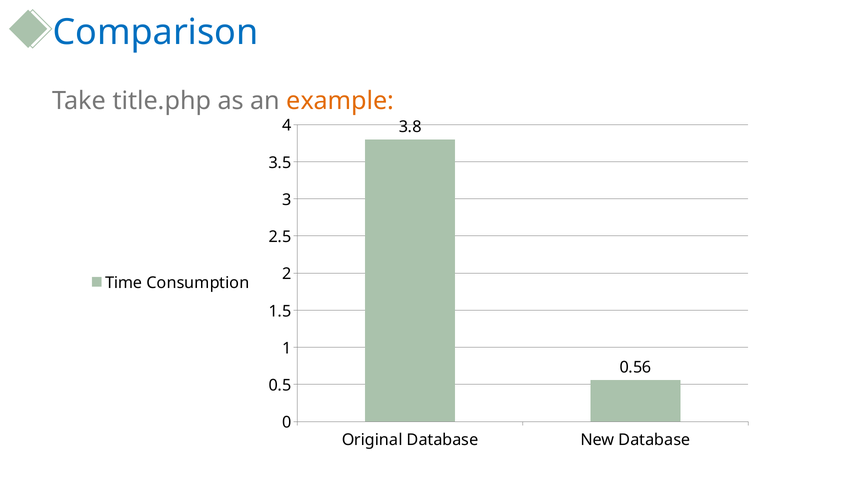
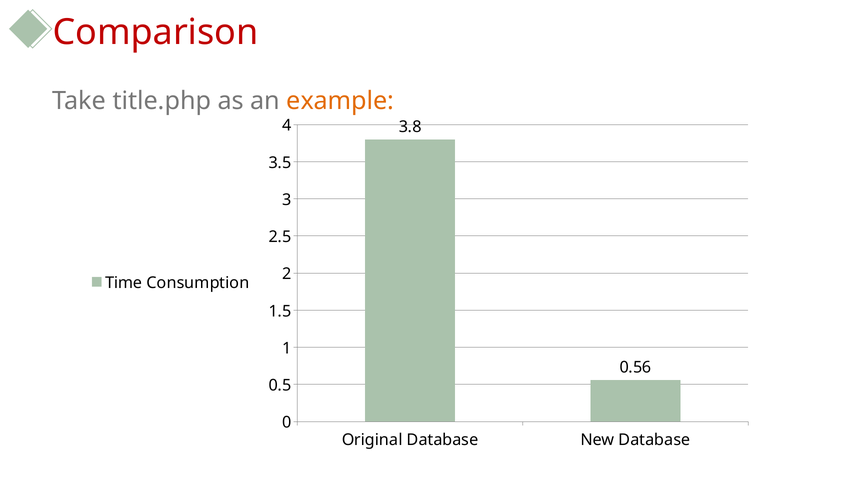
Comparison colour: blue -> red
